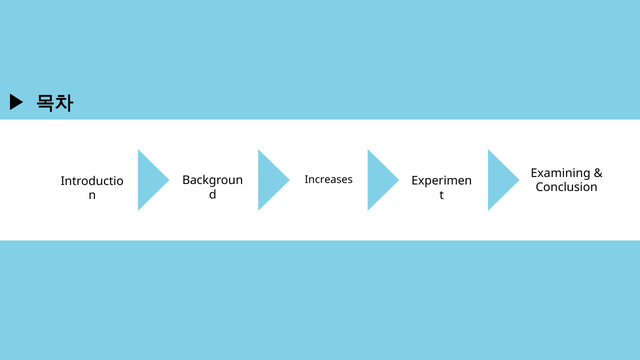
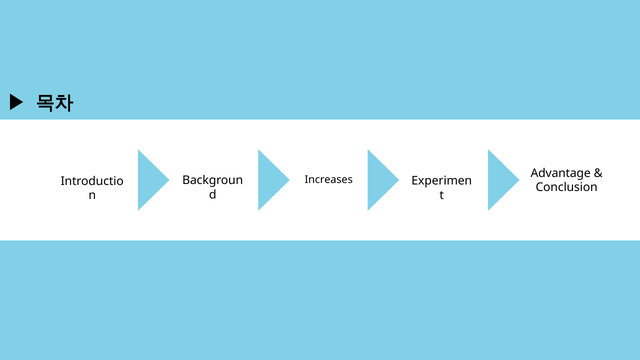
Examining: Examining -> Advantage
